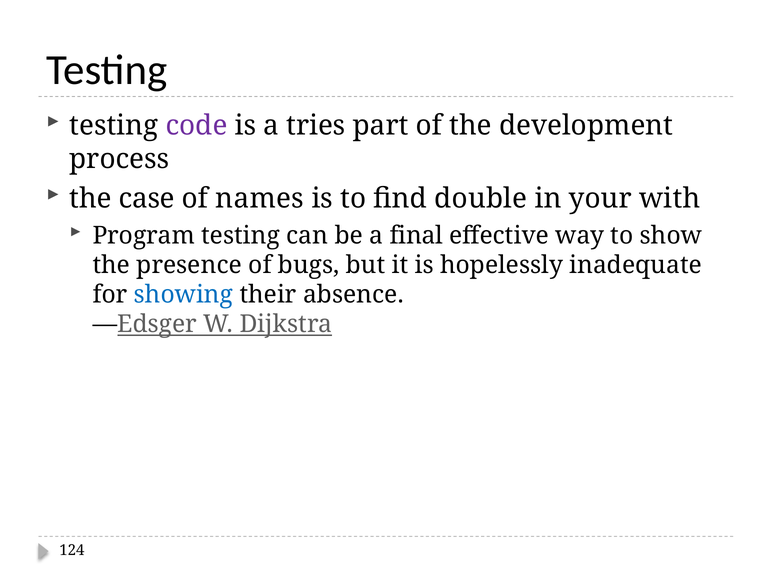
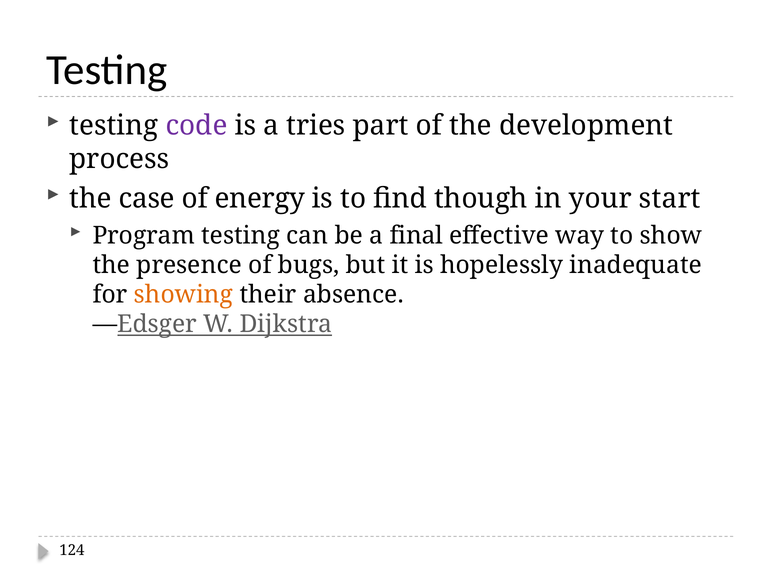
names: names -> energy
double: double -> though
with: with -> start
showing colour: blue -> orange
